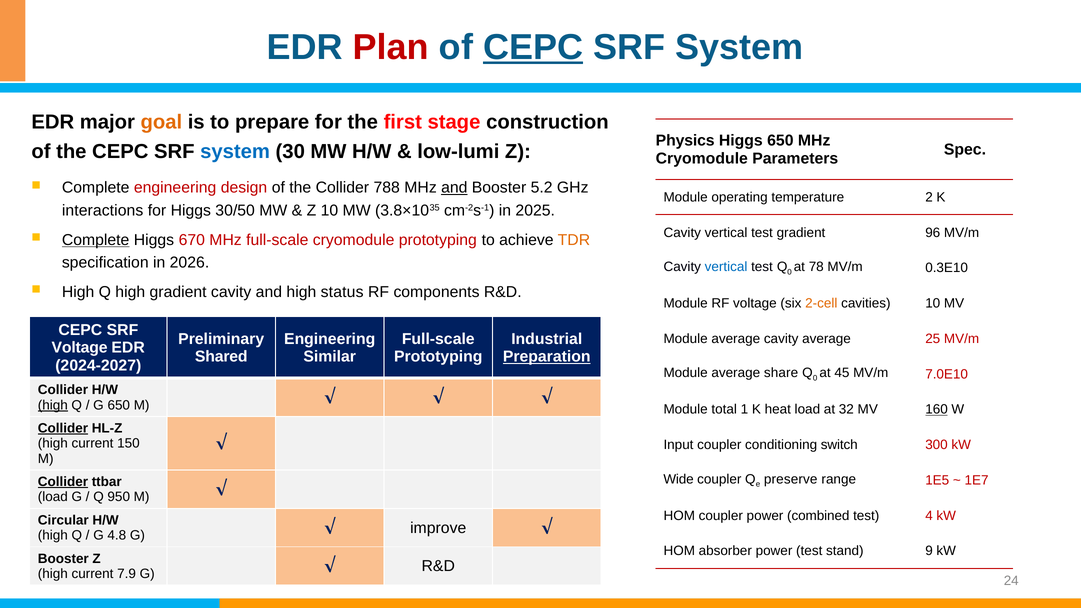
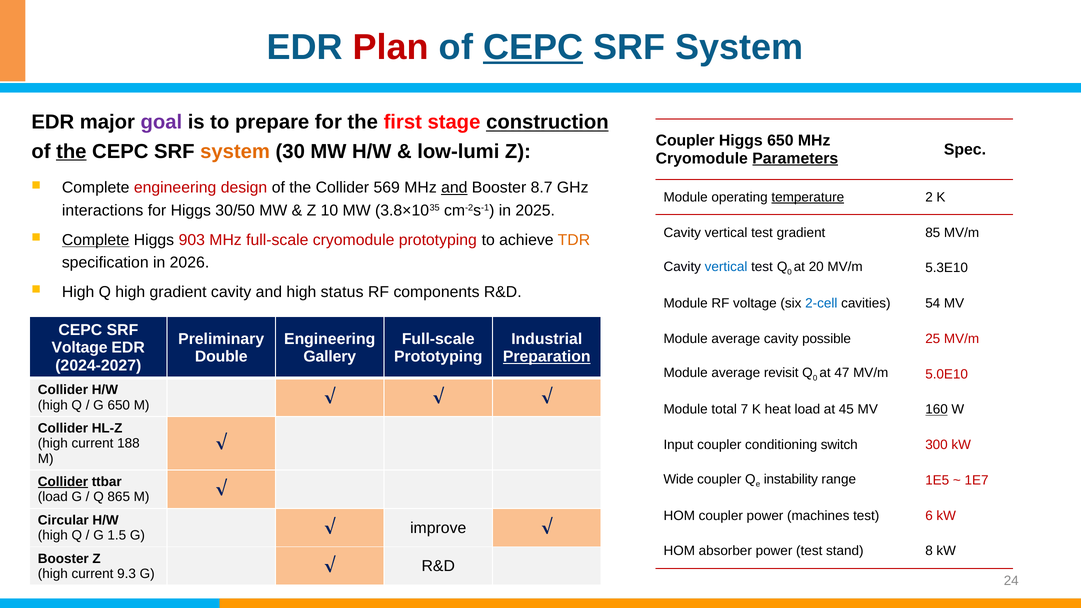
goal colour: orange -> purple
construction underline: none -> present
Physics at (685, 141): Physics -> Coupler
the at (71, 151) underline: none -> present
system at (235, 151) colour: blue -> orange
Parameters underline: none -> present
788: 788 -> 569
5.2: 5.2 -> 8.7
temperature underline: none -> present
96: 96 -> 85
670: 670 -> 903
78: 78 -> 20
0.3E10: 0.3E10 -> 5.3E10
2-cell colour: orange -> blue
cavities 10: 10 -> 54
cavity average: average -> possible
Shared: Shared -> Double
Similar: Similar -> Gallery
share: share -> revisit
45: 45 -> 47
7.0E10: 7.0E10 -> 5.0E10
high at (53, 405) underline: present -> none
1: 1 -> 7
32: 32 -> 45
Collider at (63, 428) underline: present -> none
150: 150 -> 188
preserve: preserve -> instability
950: 950 -> 865
combined: combined -> machines
4: 4 -> 6
4.8: 4.8 -> 1.5
9: 9 -> 8
7.9: 7.9 -> 9.3
